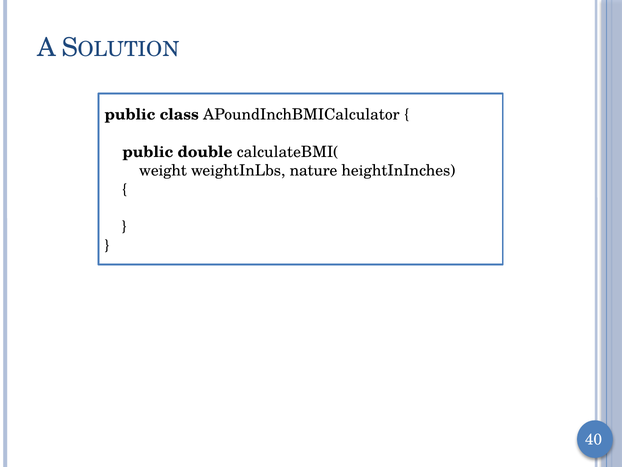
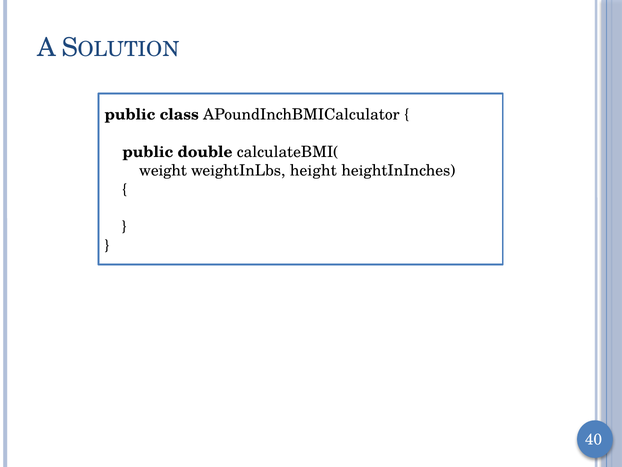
nature: nature -> height
